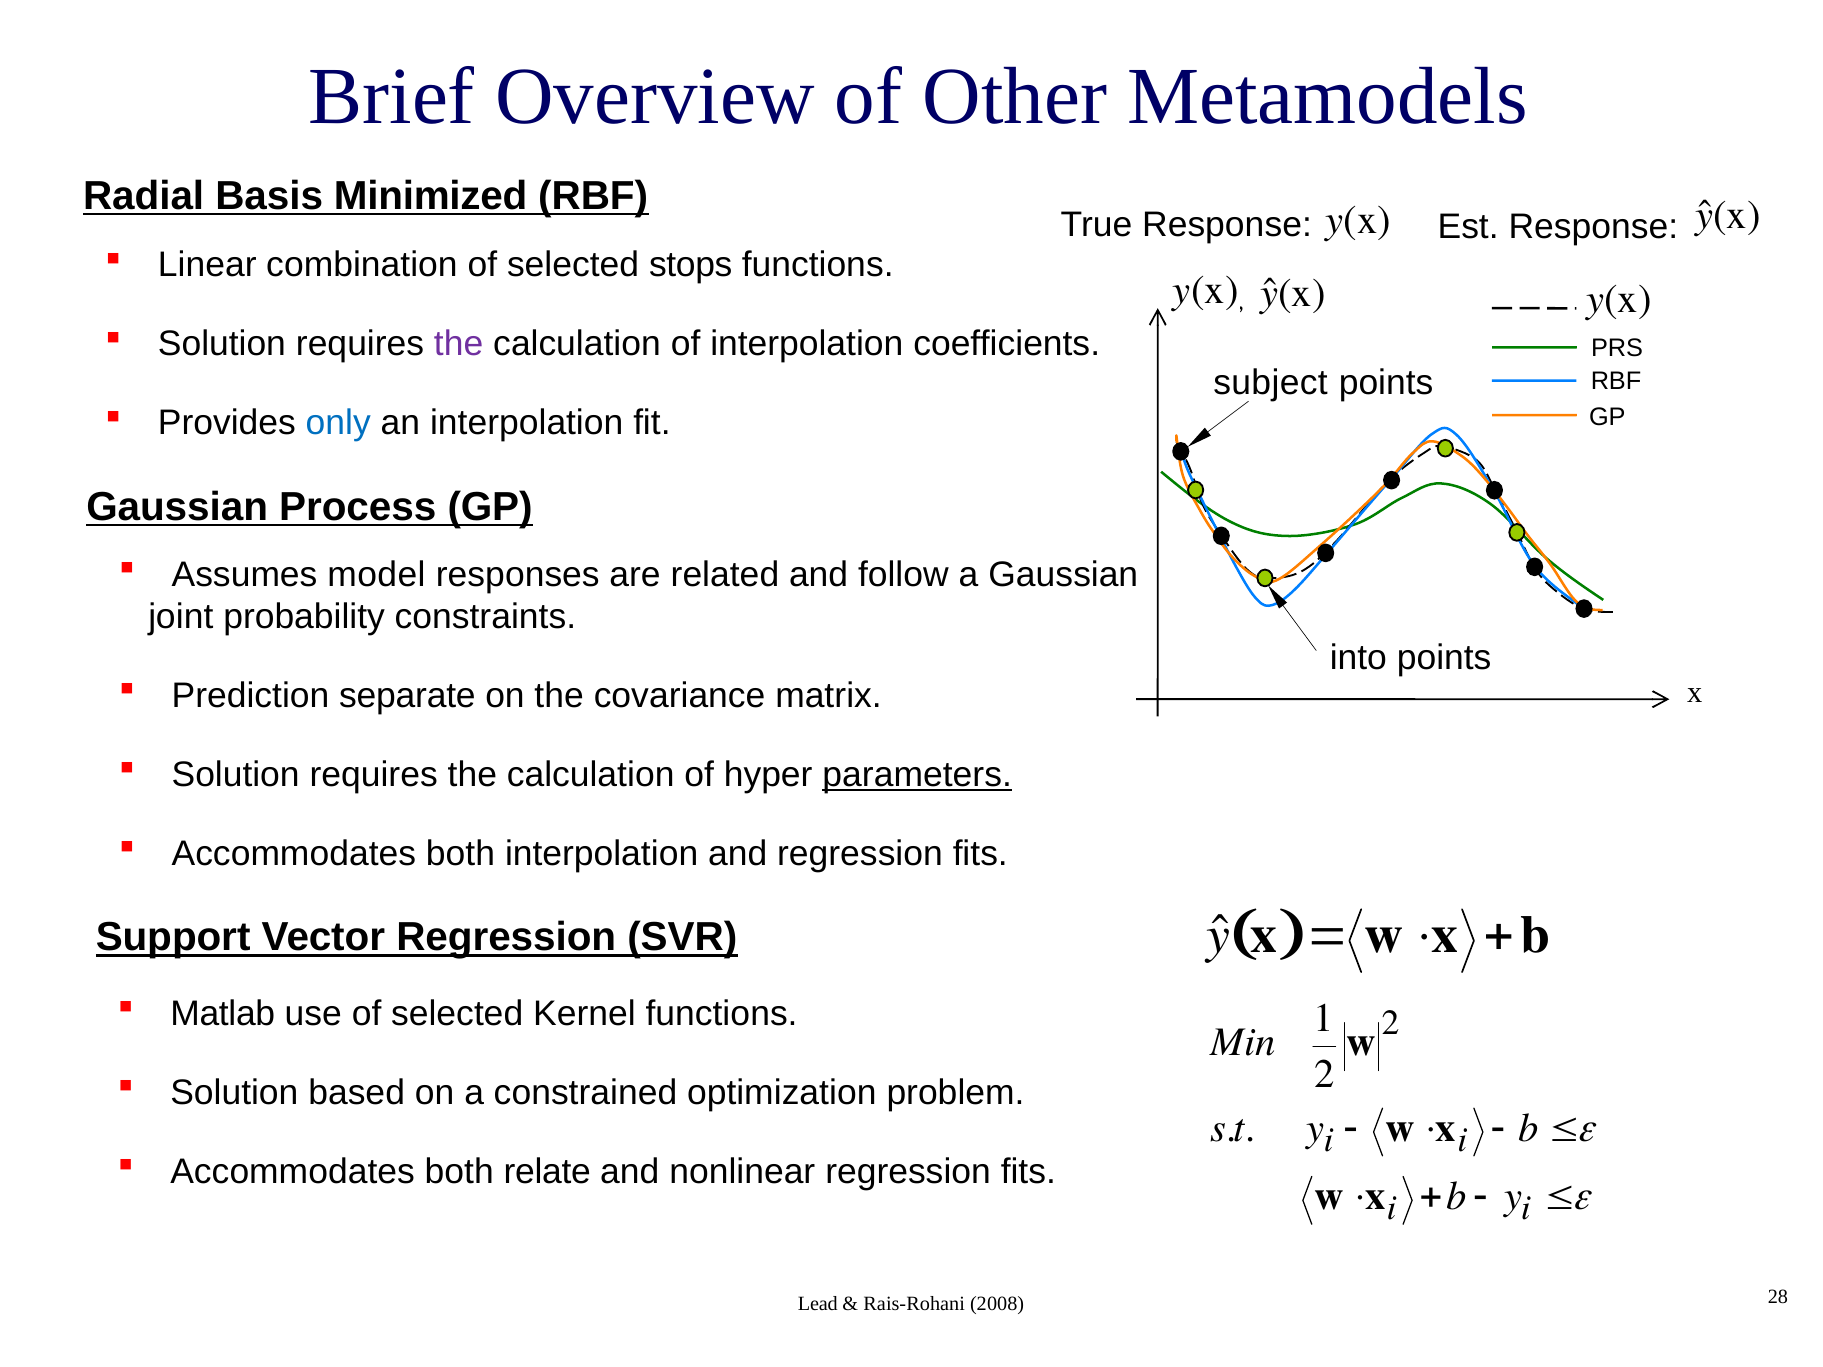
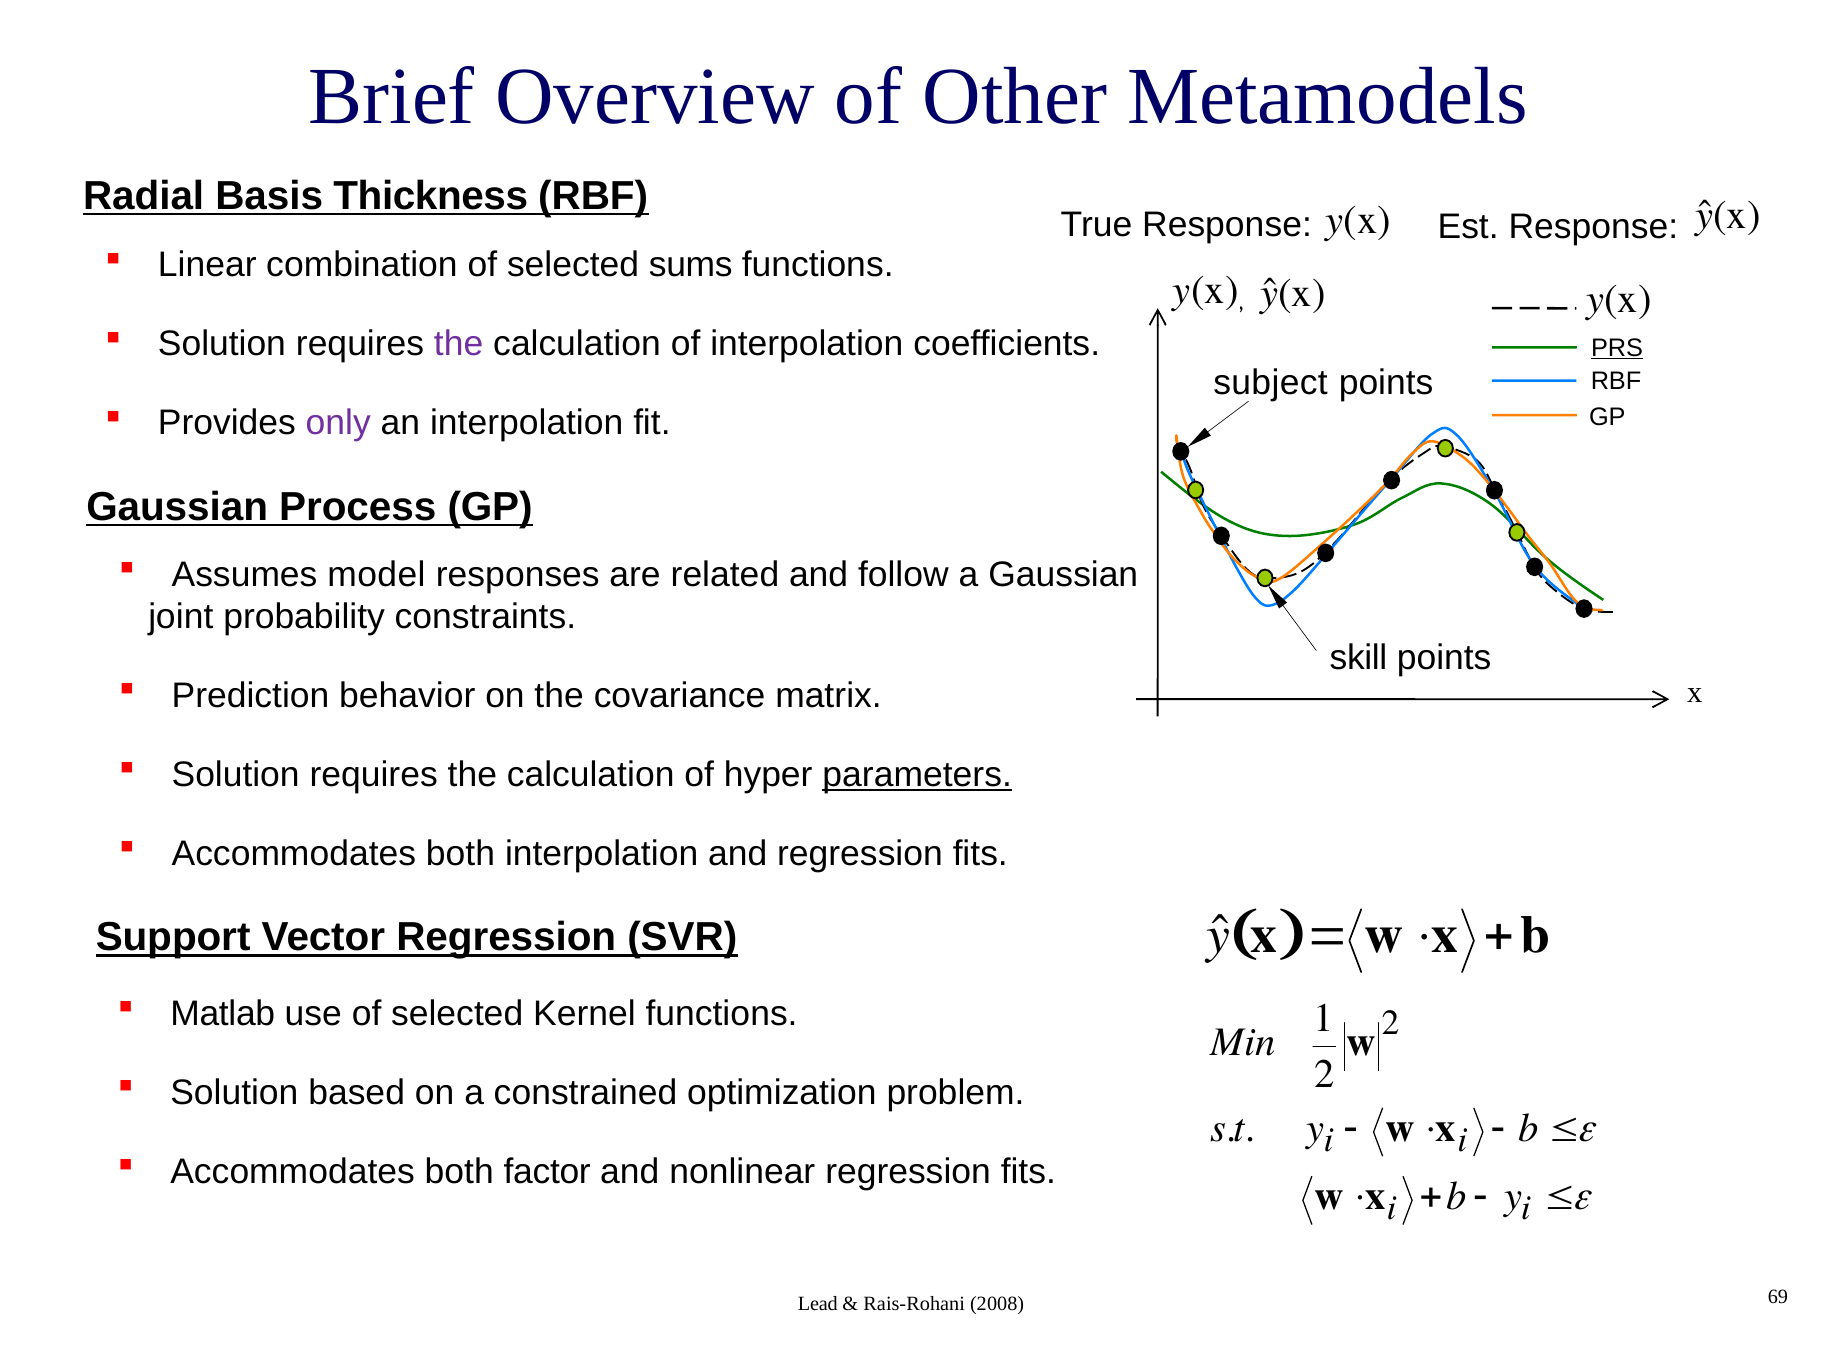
Minimized: Minimized -> Thickness
stops: stops -> sums
PRS underline: none -> present
only colour: blue -> purple
into: into -> skill
separate: separate -> behavior
relate: relate -> factor
28: 28 -> 69
